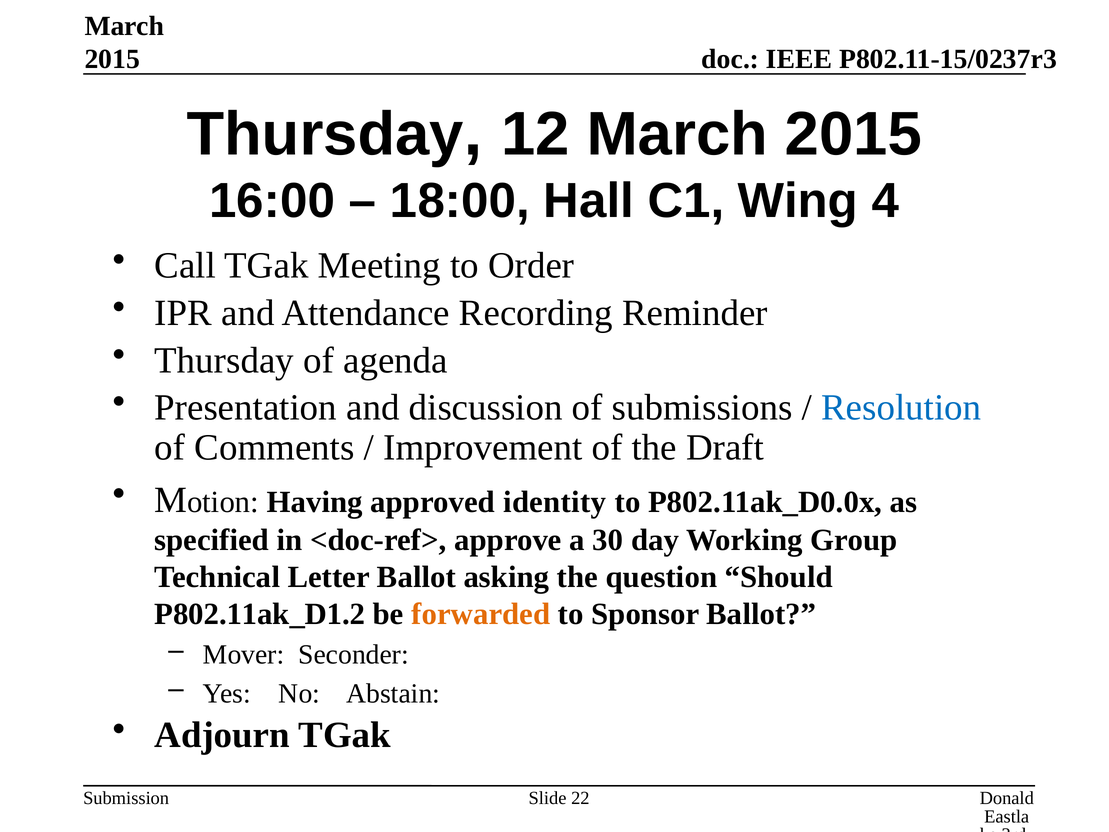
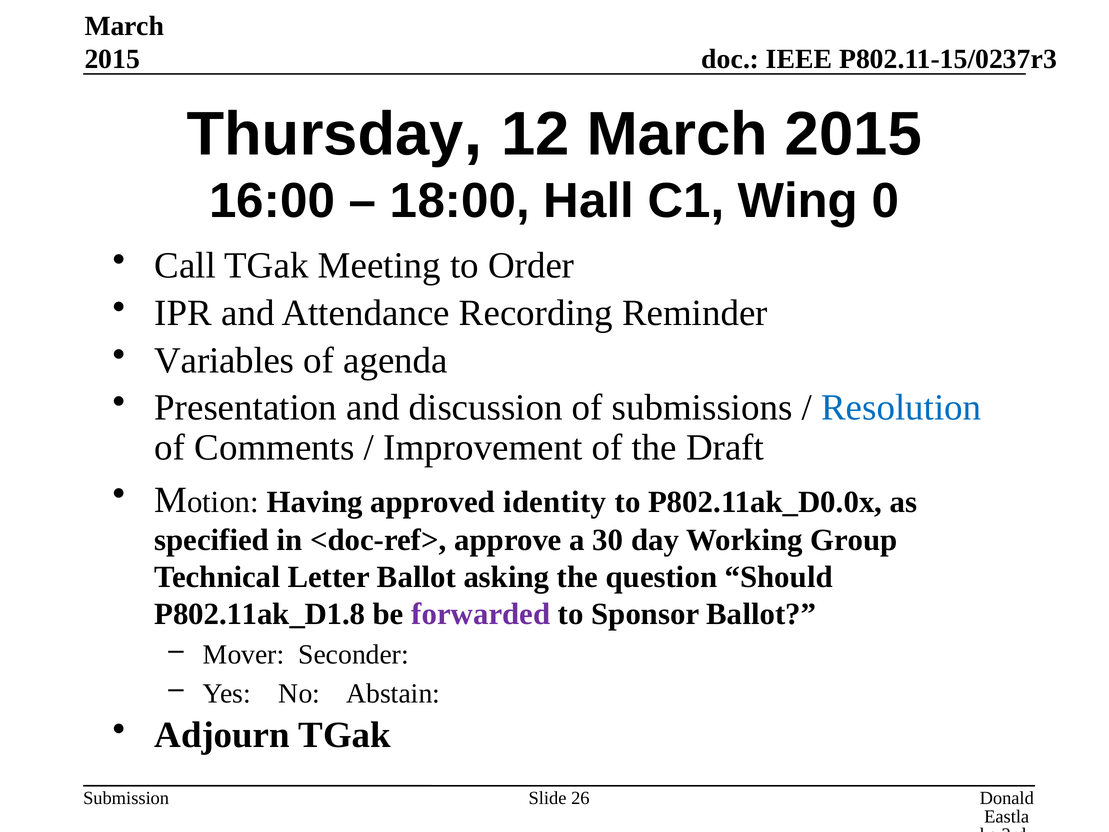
4: 4 -> 0
Thursday at (224, 360): Thursday -> Variables
P802.11ak_D1.2: P802.11ak_D1.2 -> P802.11ak_D1.8
forwarded colour: orange -> purple
22: 22 -> 26
